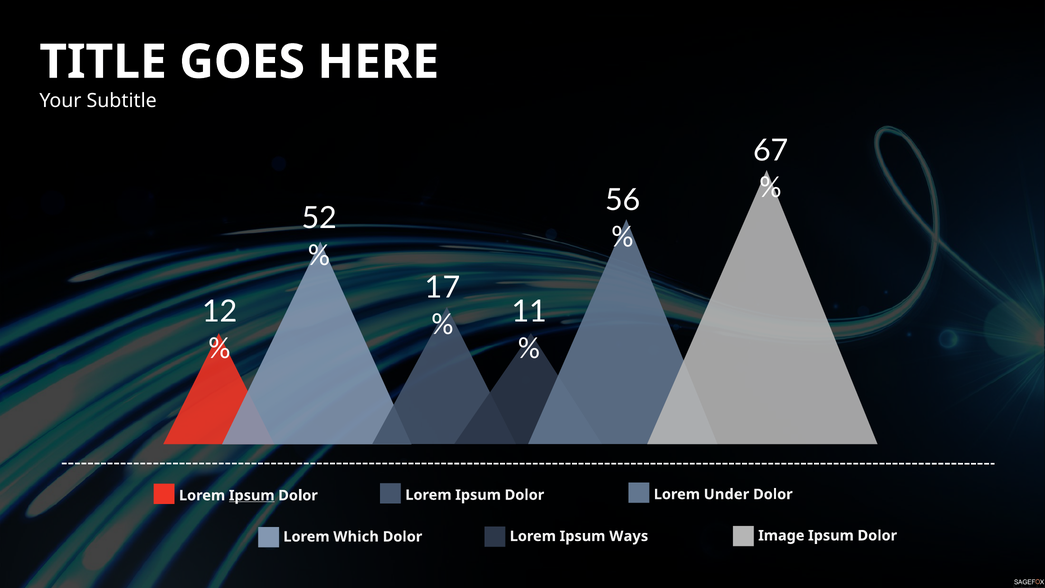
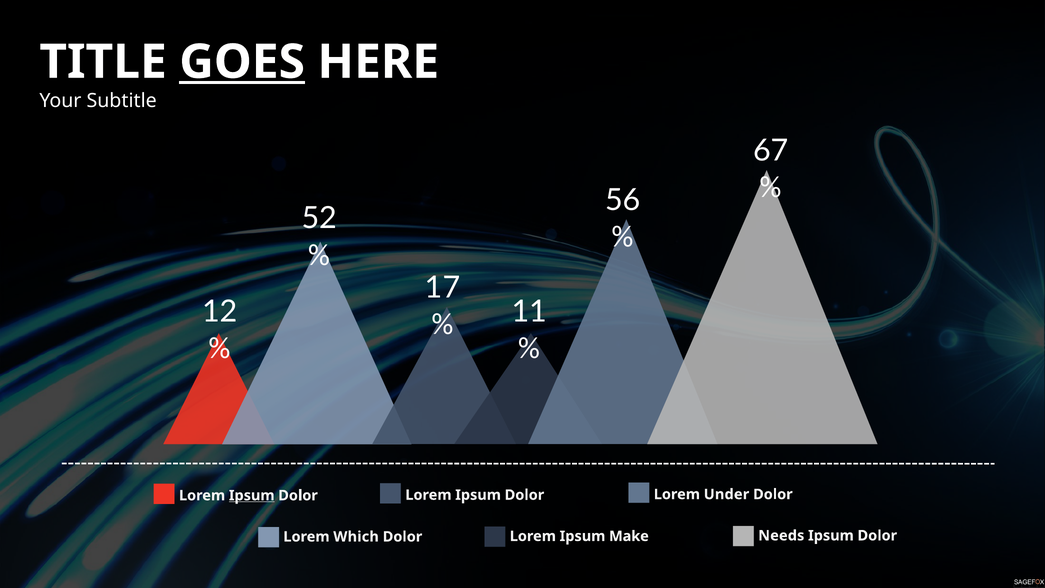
GOES underline: none -> present
Image: Image -> Needs
Ways: Ways -> Make
